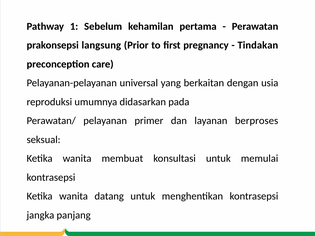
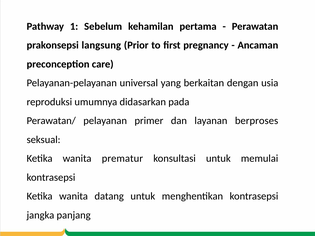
Tindakan: Tindakan -> Ancaman
membuat: membuat -> prematur
